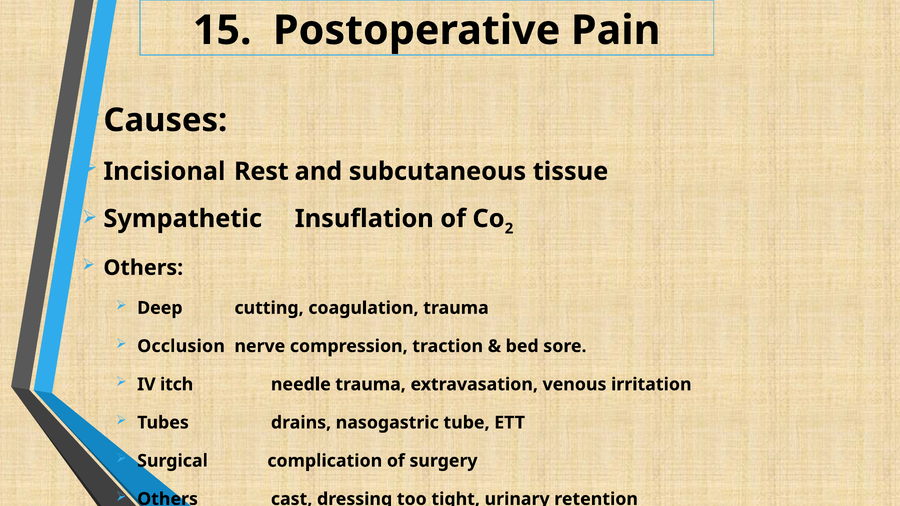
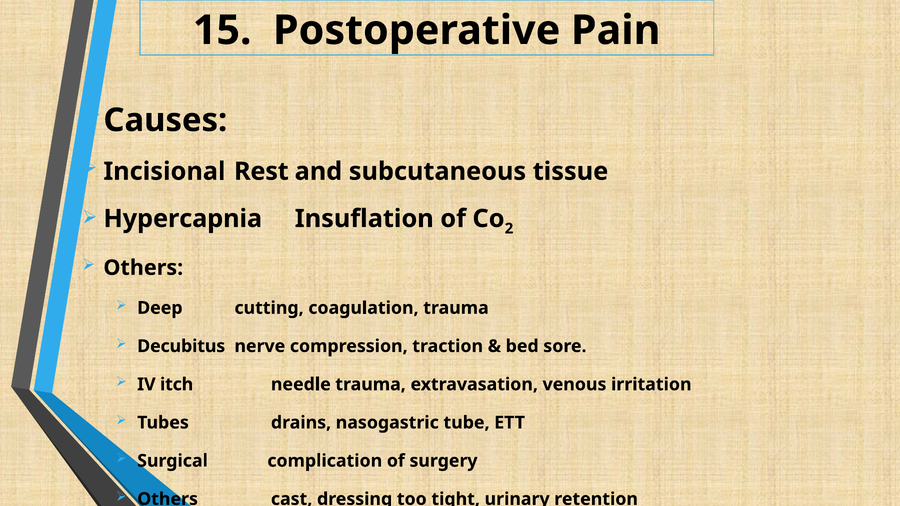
Sympathetic: Sympathetic -> Hypercapnia
Occlusion: Occlusion -> Decubitus
